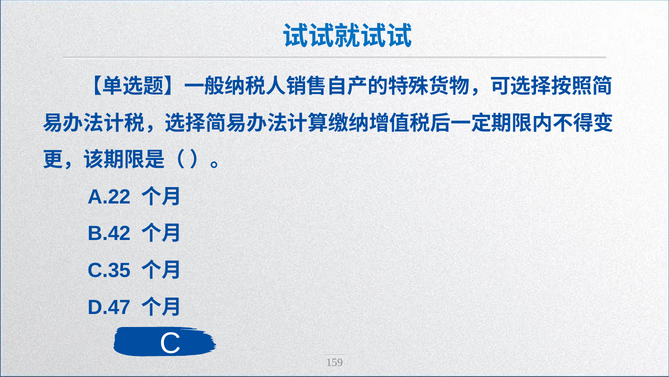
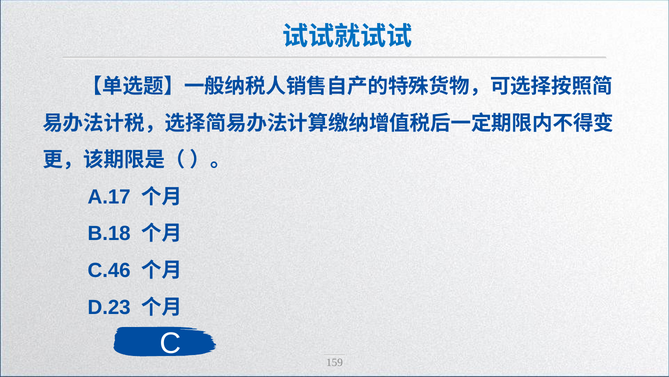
A.22: A.22 -> A.17
B.42: B.42 -> B.18
C.35: C.35 -> C.46
D.47: D.47 -> D.23
